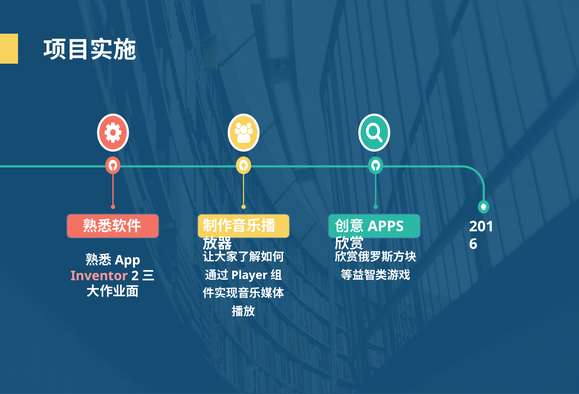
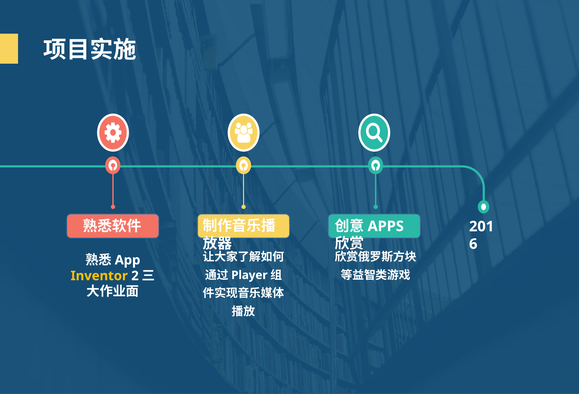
Inventor colour: pink -> yellow
